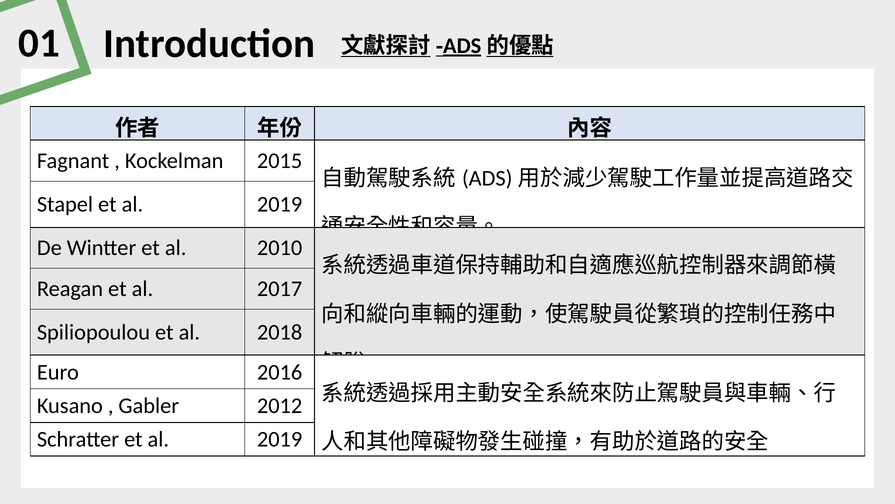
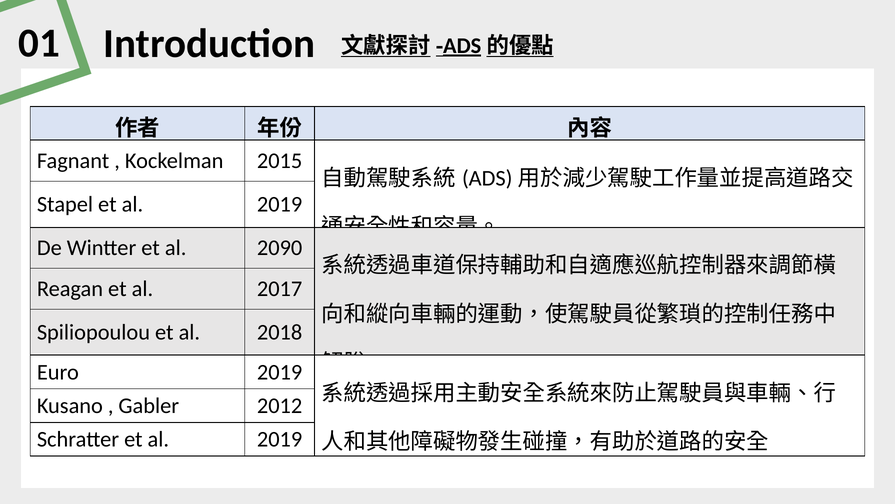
2010: 2010 -> 2090
Euro 2016: 2016 -> 2019
